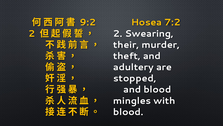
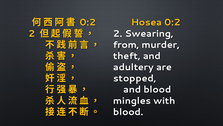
Hosea 7:2: 7:2 -> 0:2
9:2 at (88, 22): 9:2 -> 0:2
their: their -> from
